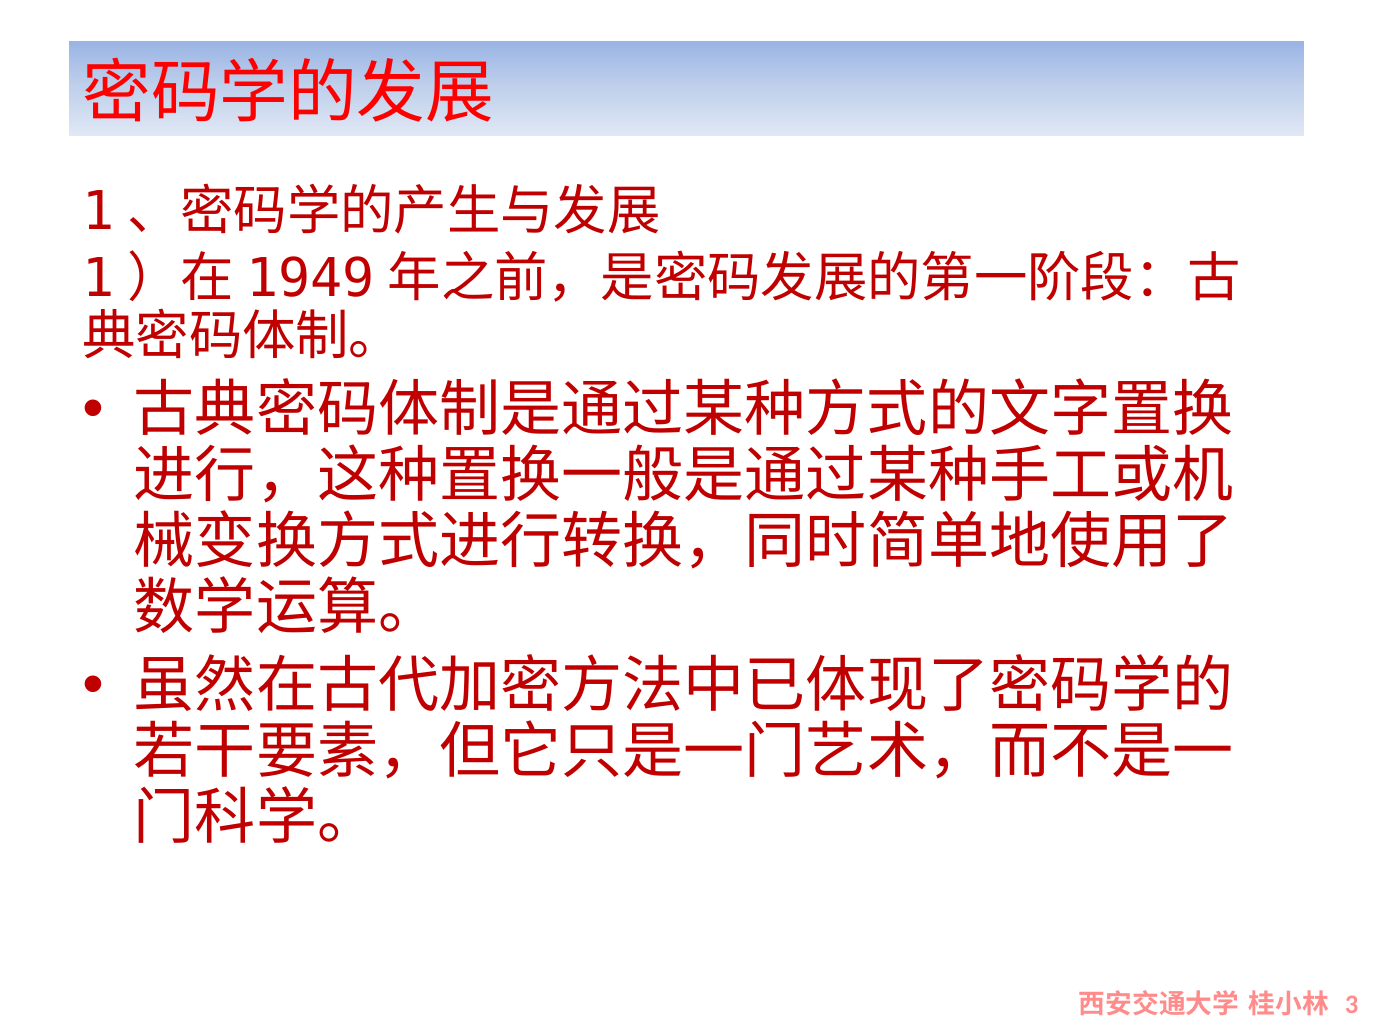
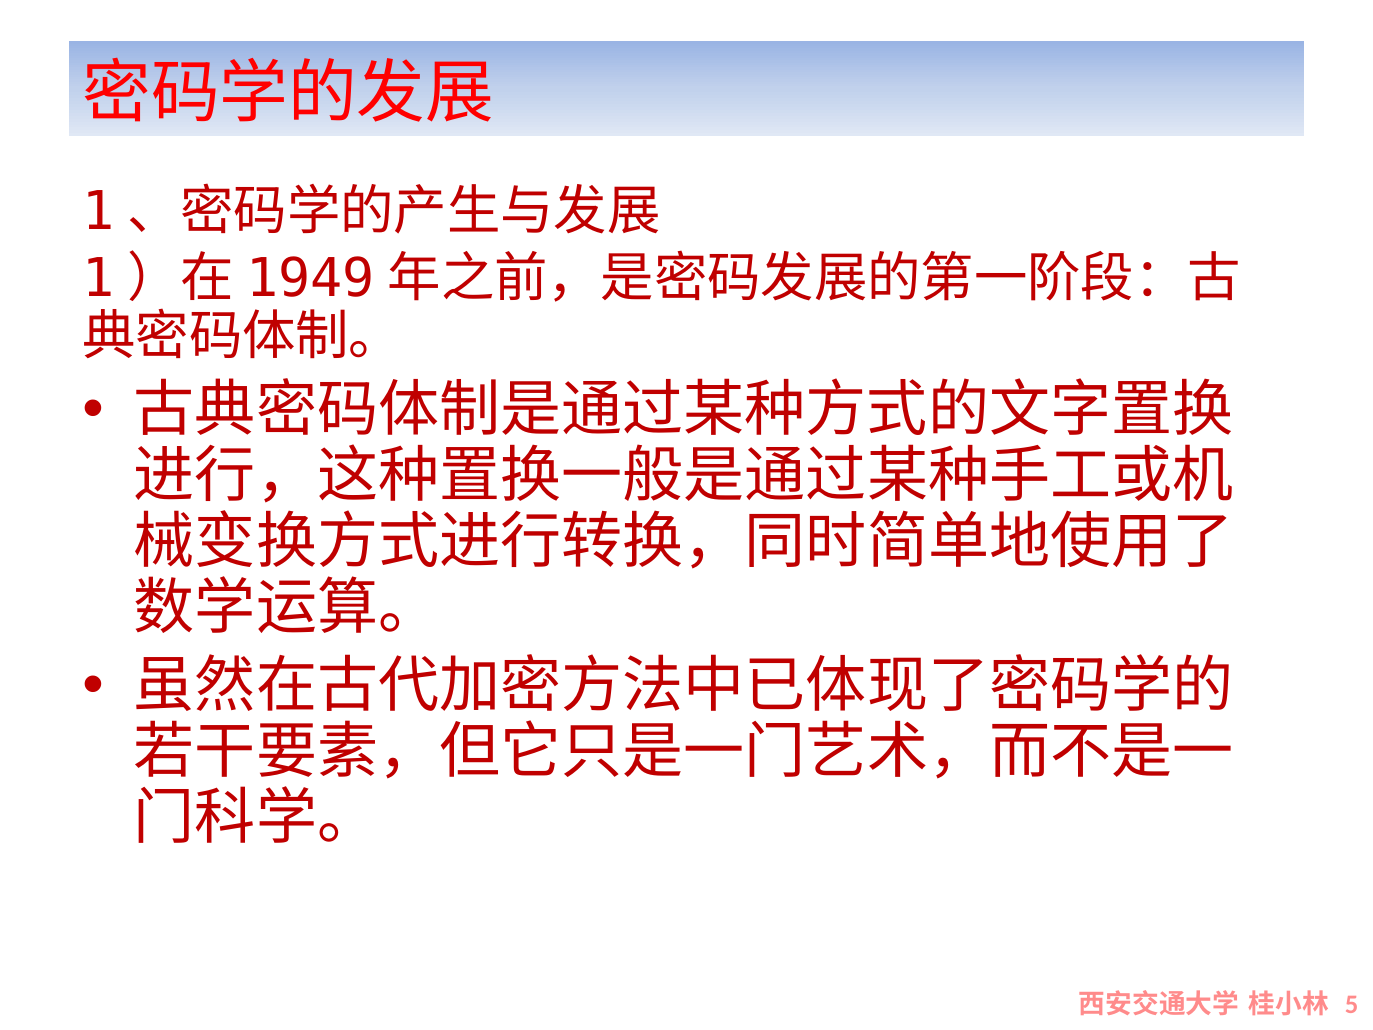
3: 3 -> 5
